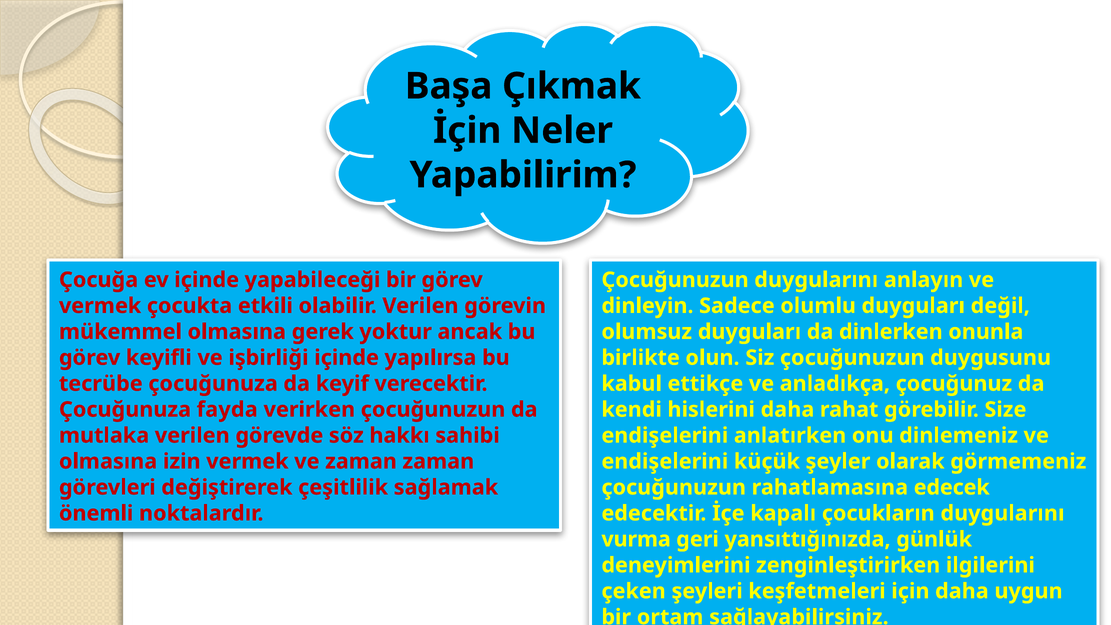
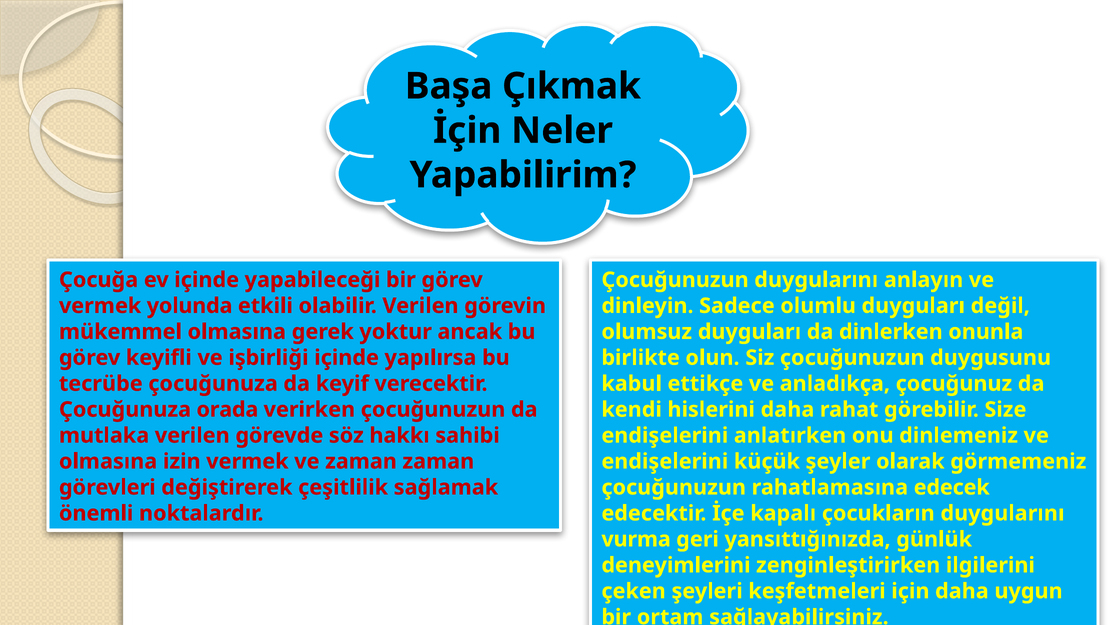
çocukta: çocukta -> yolunda
fayda: fayda -> orada
